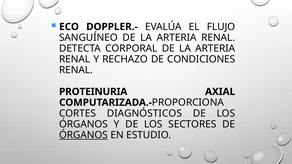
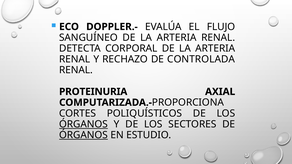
CONDICIONES: CONDICIONES -> CONTROLADA
DIAGNÓSTICOS: DIAGNÓSTICOS -> POLIQUÍSTICOS
ÓRGANOS at (83, 124) underline: none -> present
